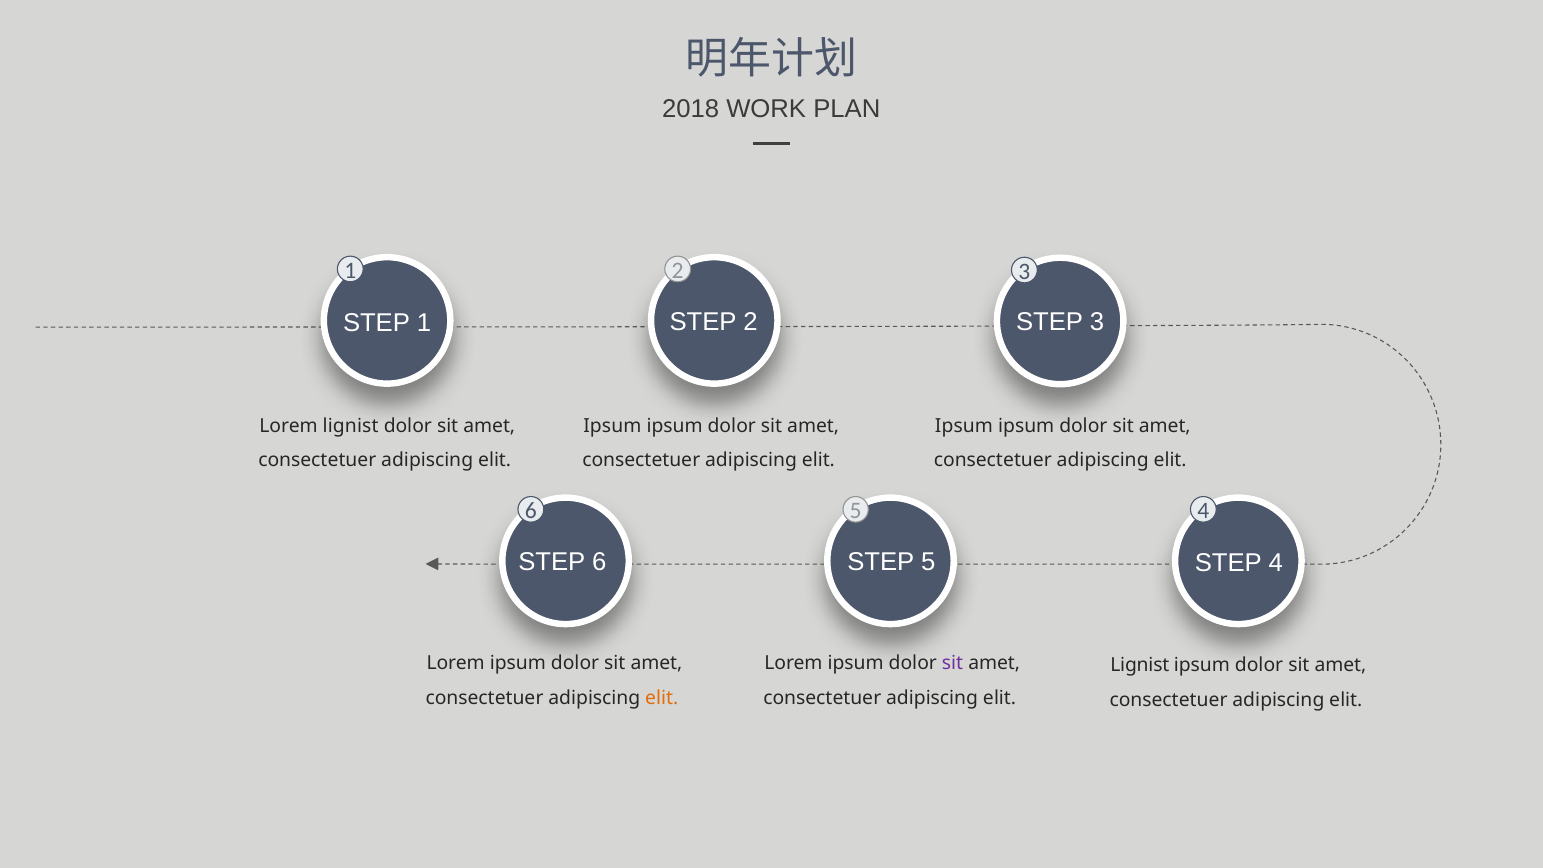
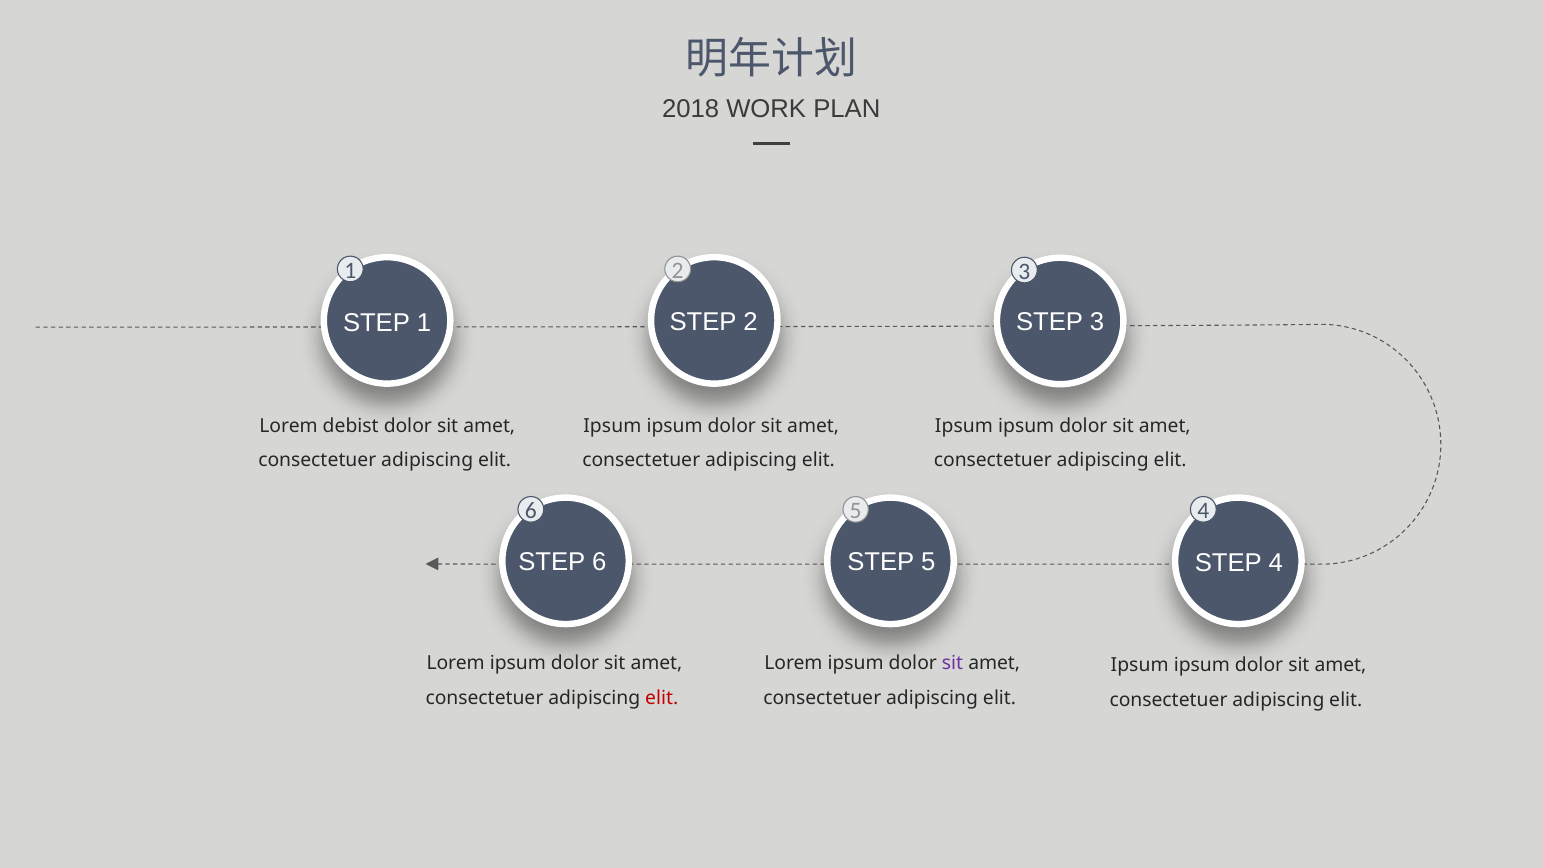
Lorem lignist: lignist -> debist
Lignist at (1140, 666): Lignist -> Ipsum
elit at (662, 698) colour: orange -> red
